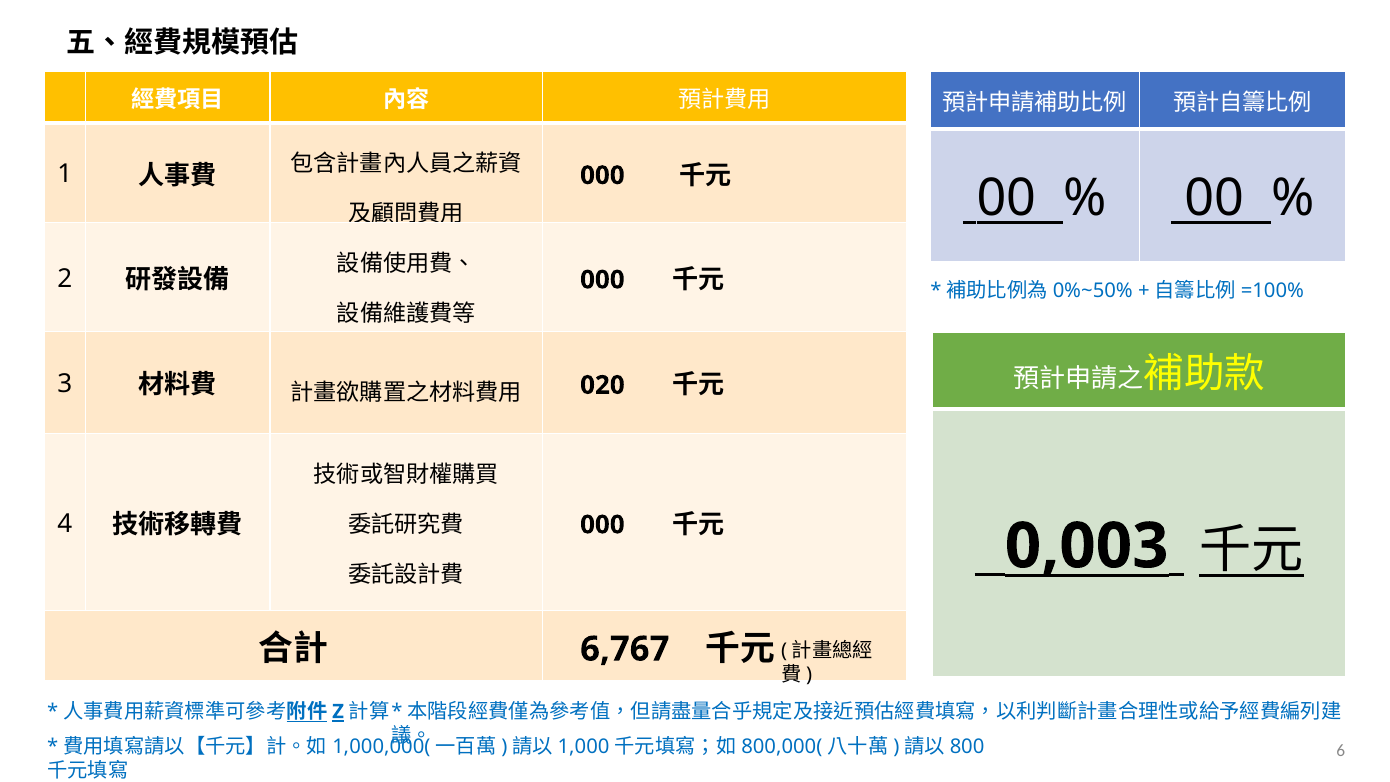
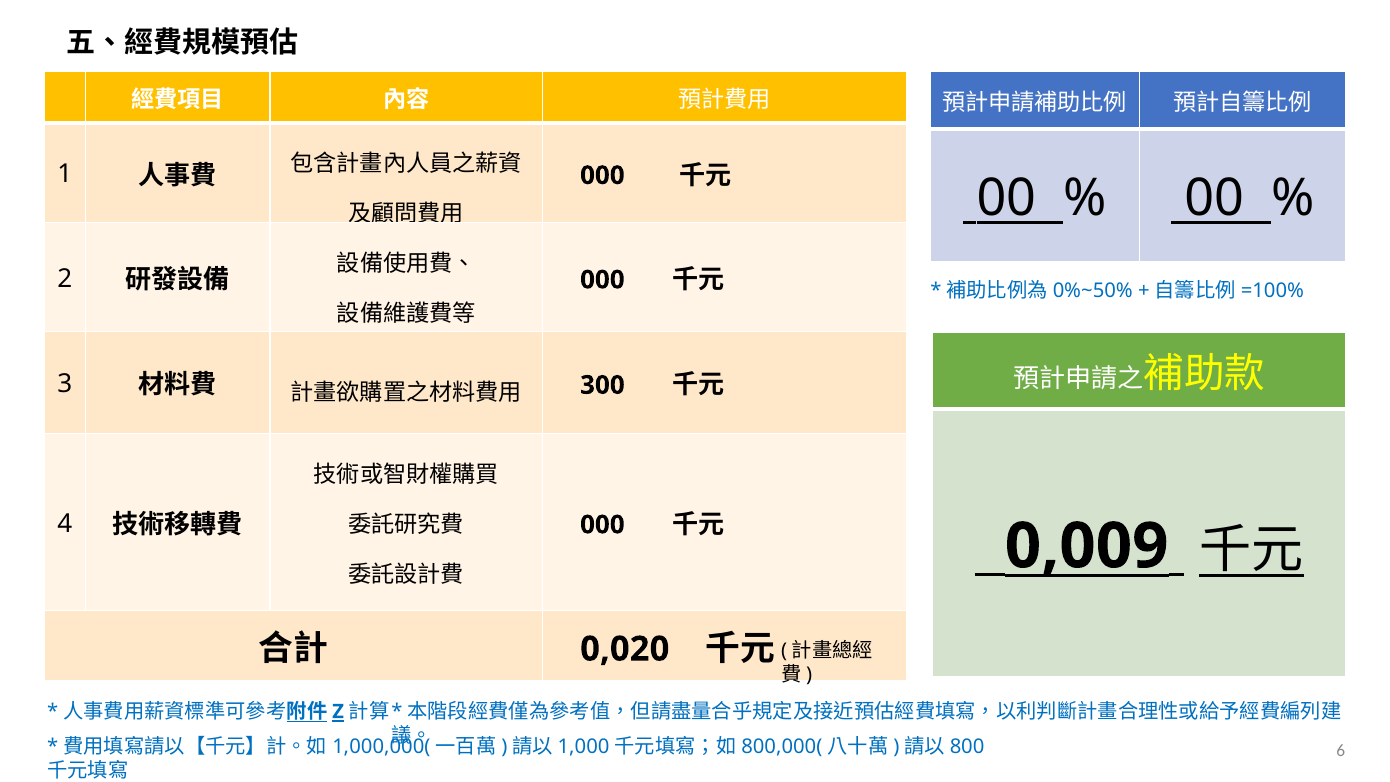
020: 020 -> 300
0,003: 0,003 -> 0,009
6,767: 6,767 -> 0,020
